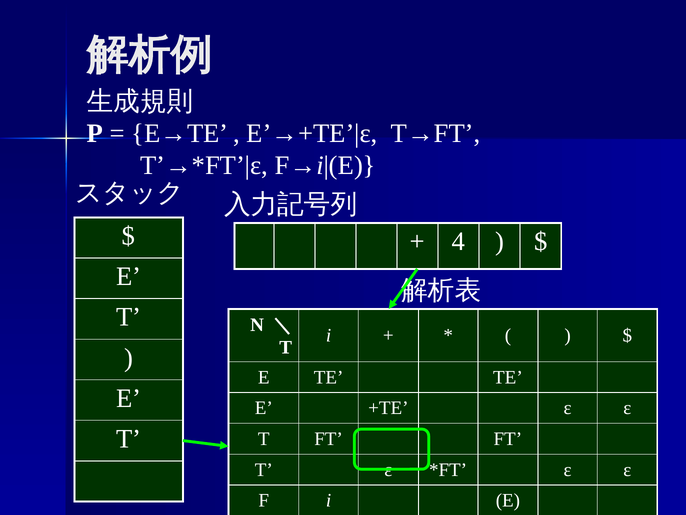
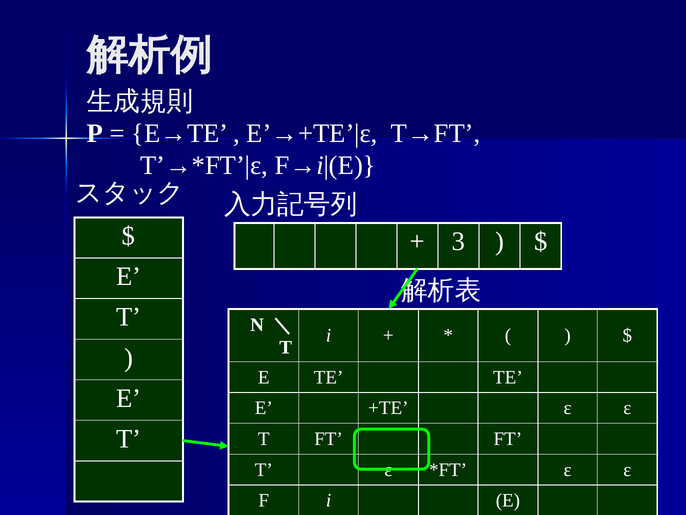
4: 4 -> 3
